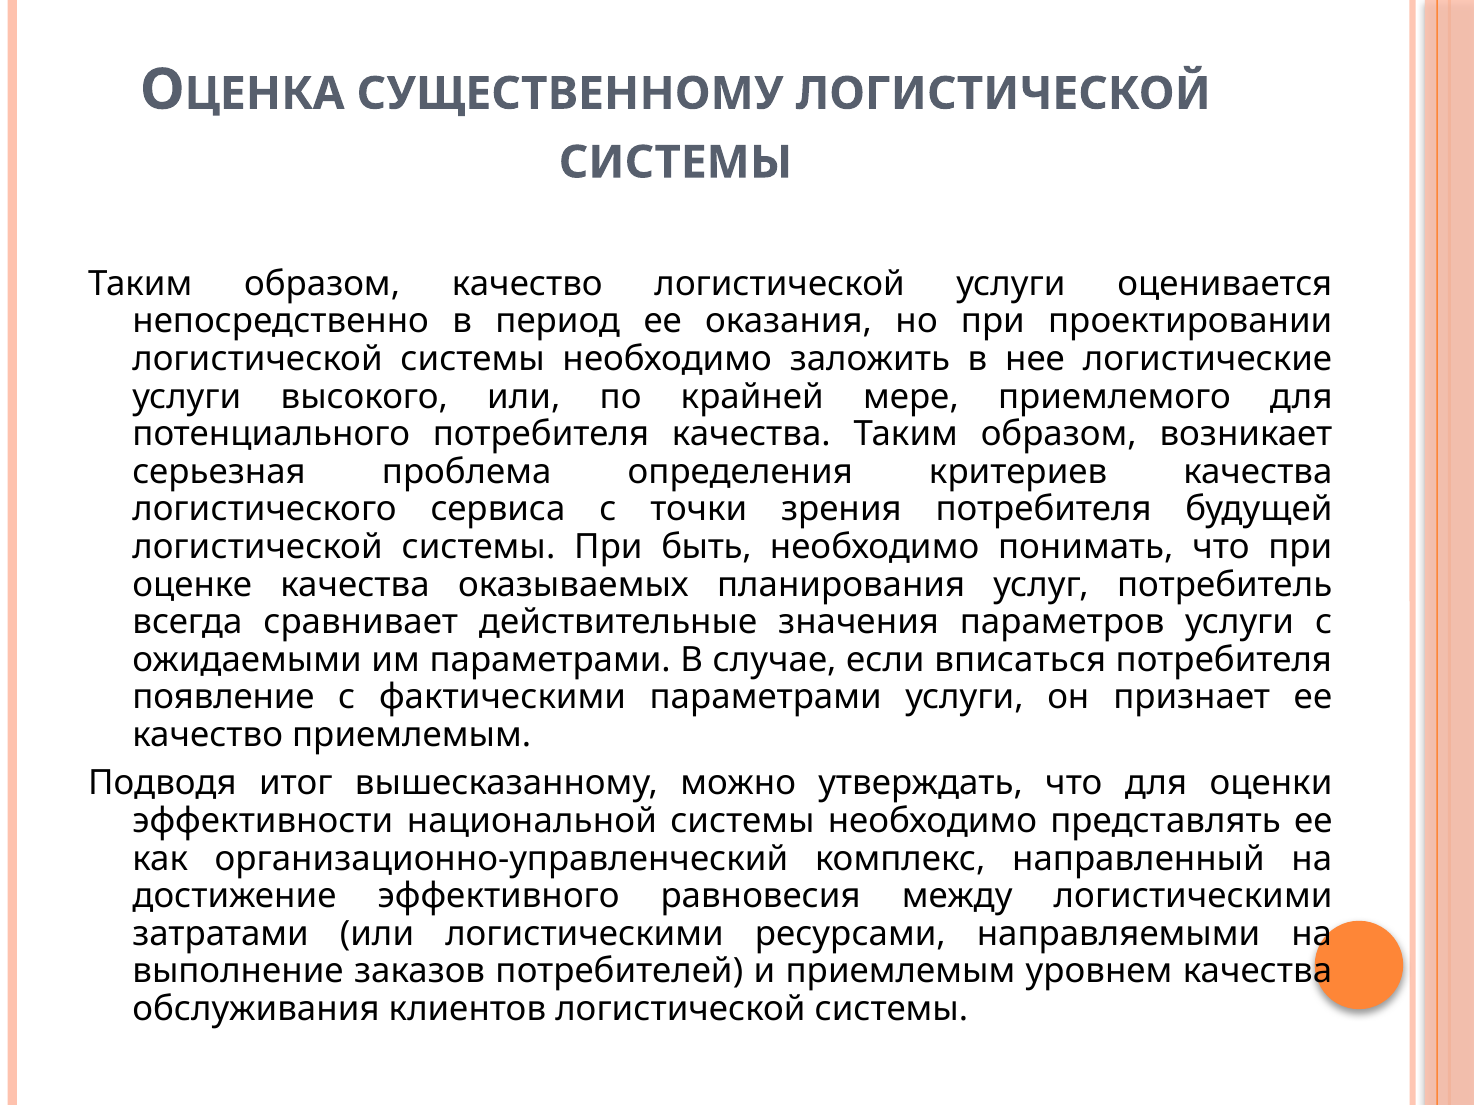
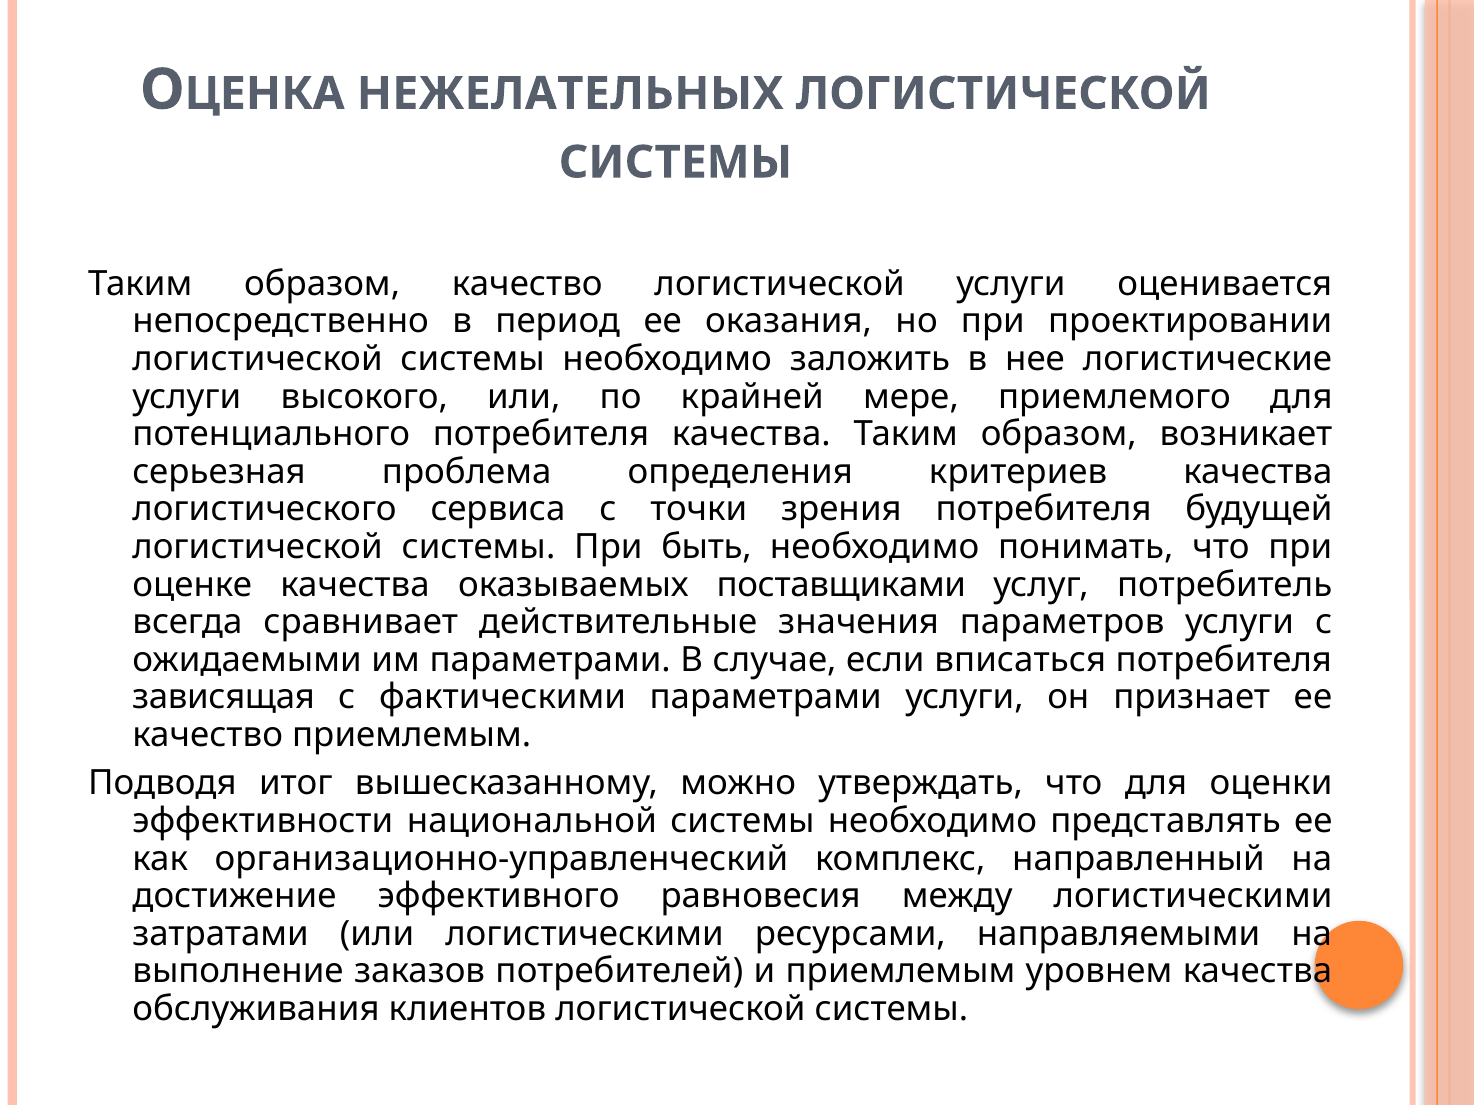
СУЩЕСТВЕННОМУ: СУЩЕСТВЕННОМУ -> НЕЖЕЛАТЕЛЬНЫХ
планирования: планирования -> поставщиками
появление: появление -> зависящая
